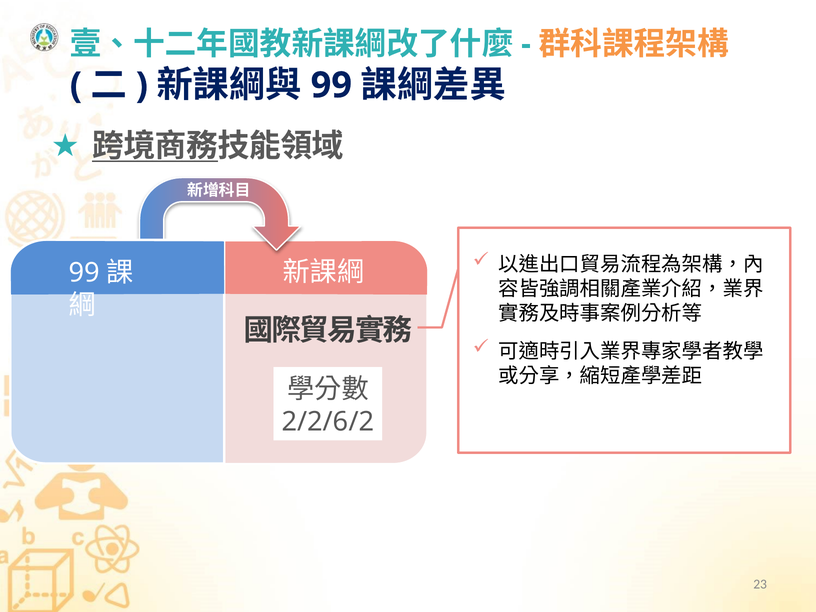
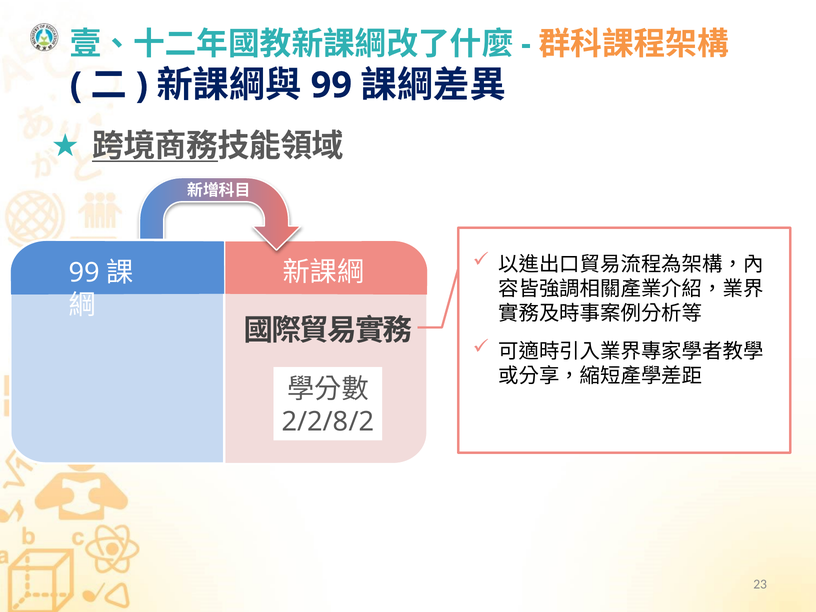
2/2/6/2: 2/2/6/2 -> 2/2/8/2
